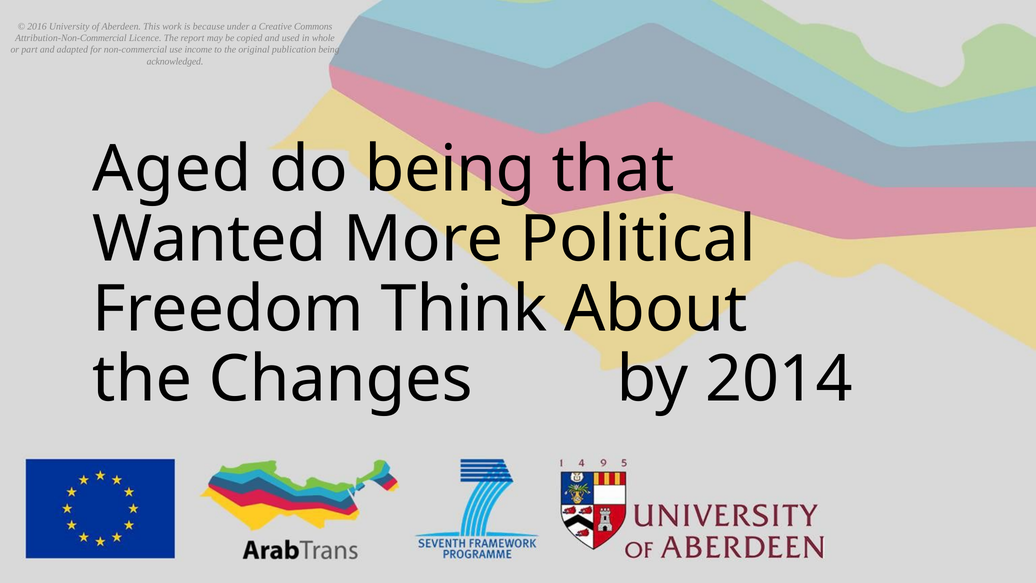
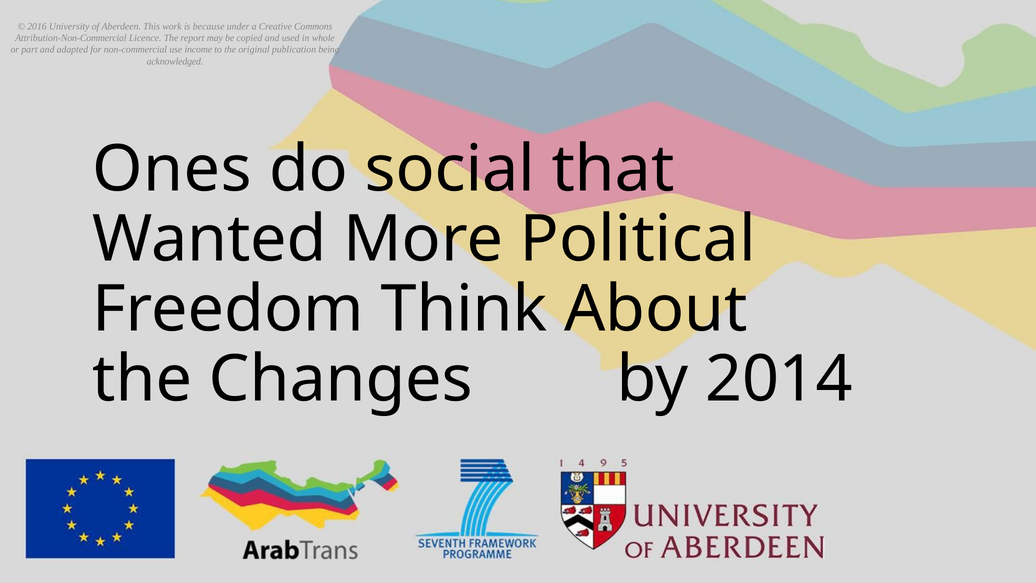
Aged: Aged -> Ones
do being: being -> social
